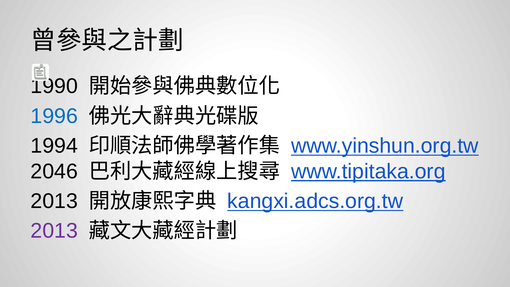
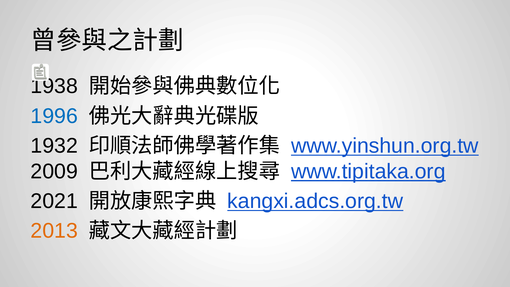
1990: 1990 -> 1938
1994: 1994 -> 1932
2046: 2046 -> 2009
2013 at (54, 201): 2013 -> 2021
2013 at (54, 231) colour: purple -> orange
